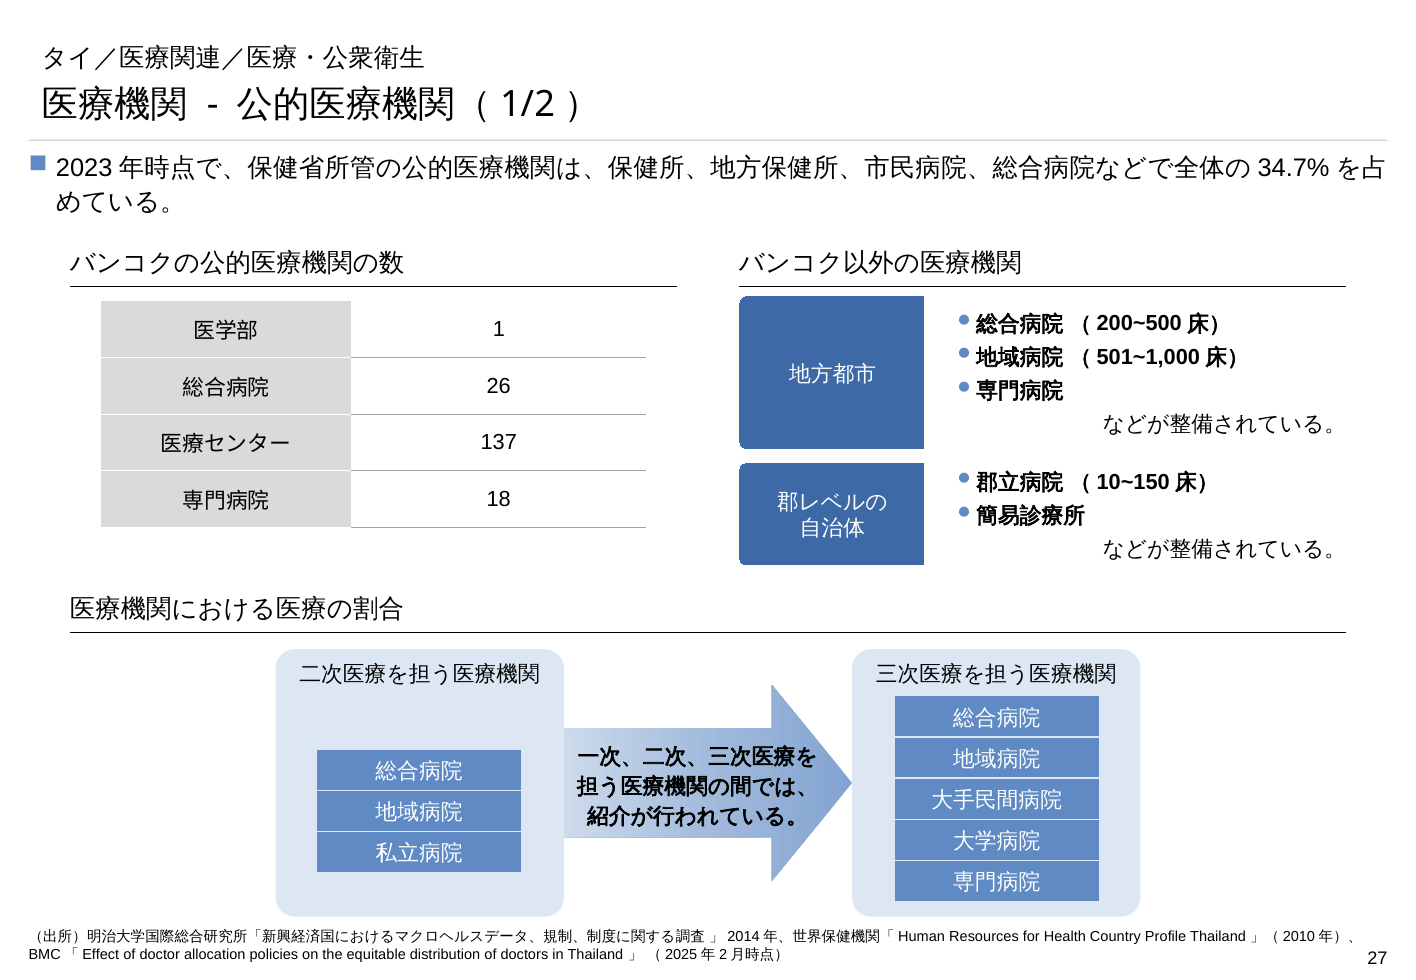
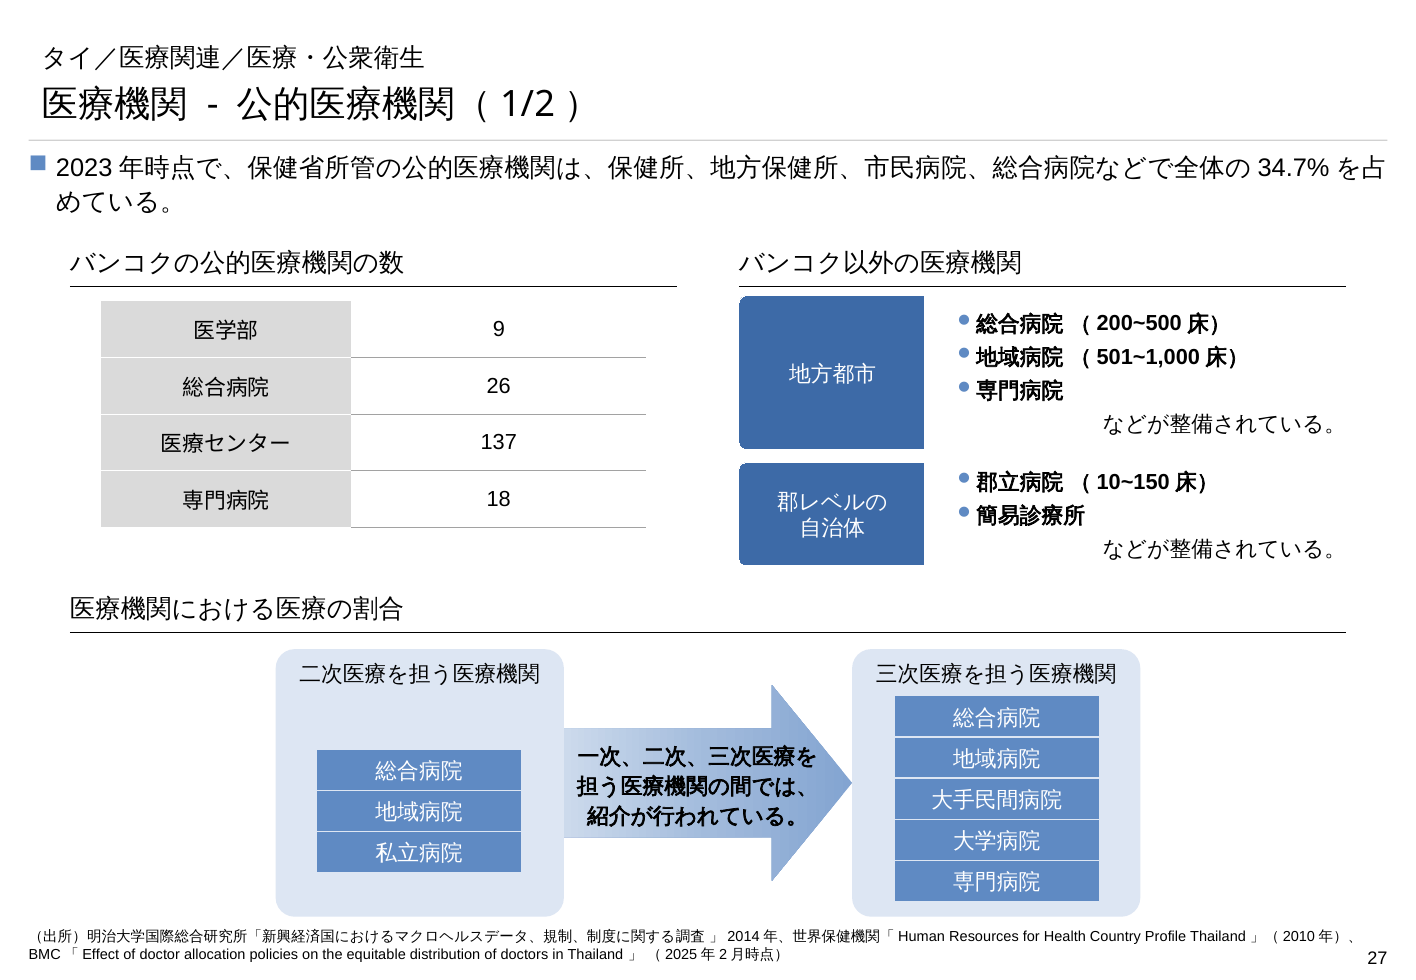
1: 1 -> 9
